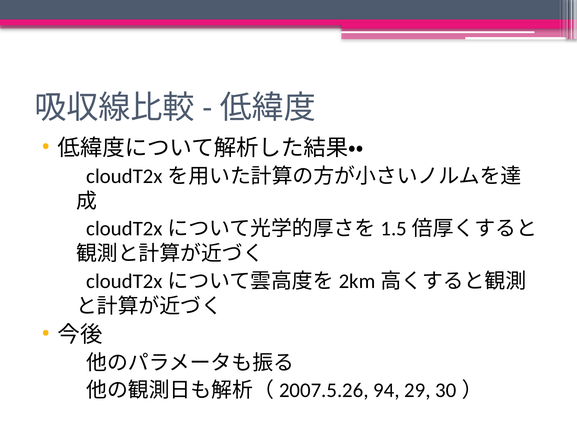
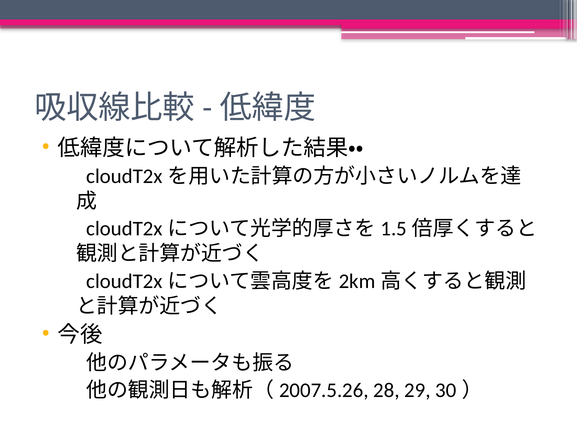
94: 94 -> 28
